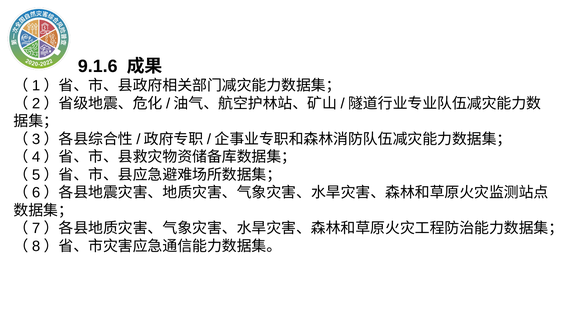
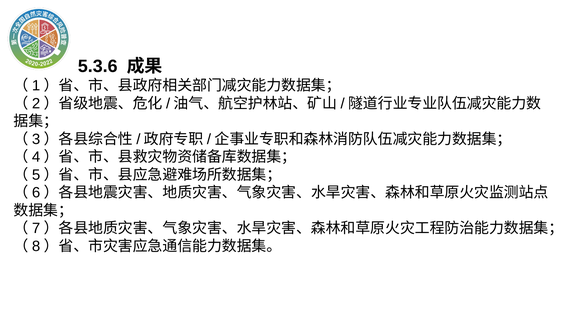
9.1.6: 9.1.6 -> 5.3.6
